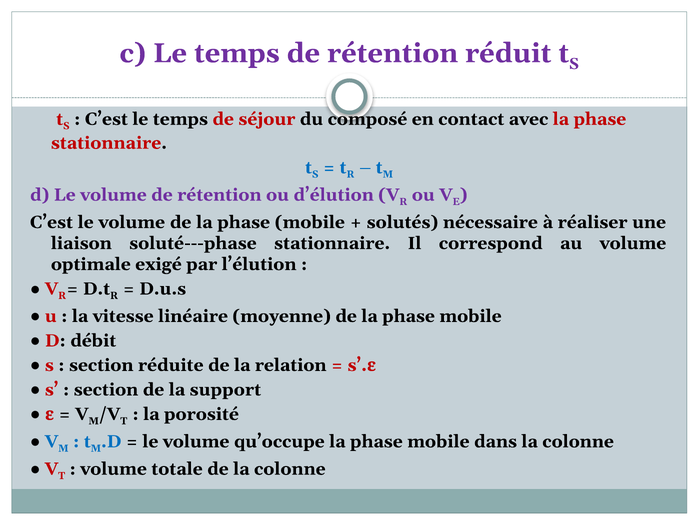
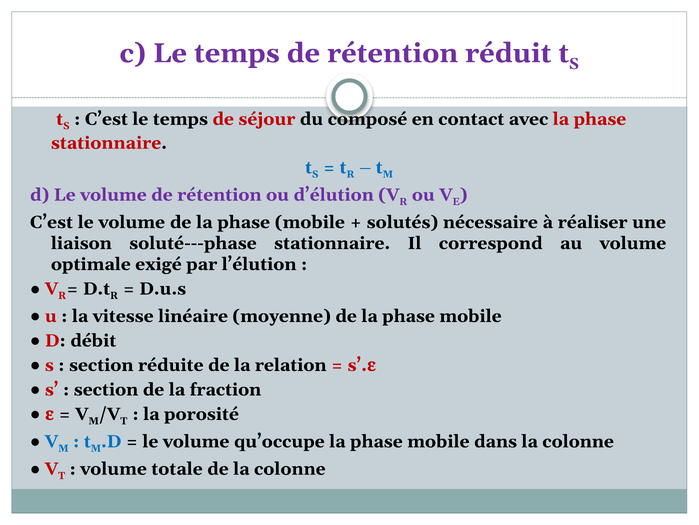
support: support -> fraction
